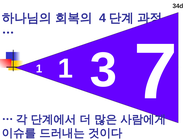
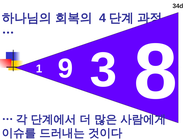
1 1: 1 -> 9
7: 7 -> 8
